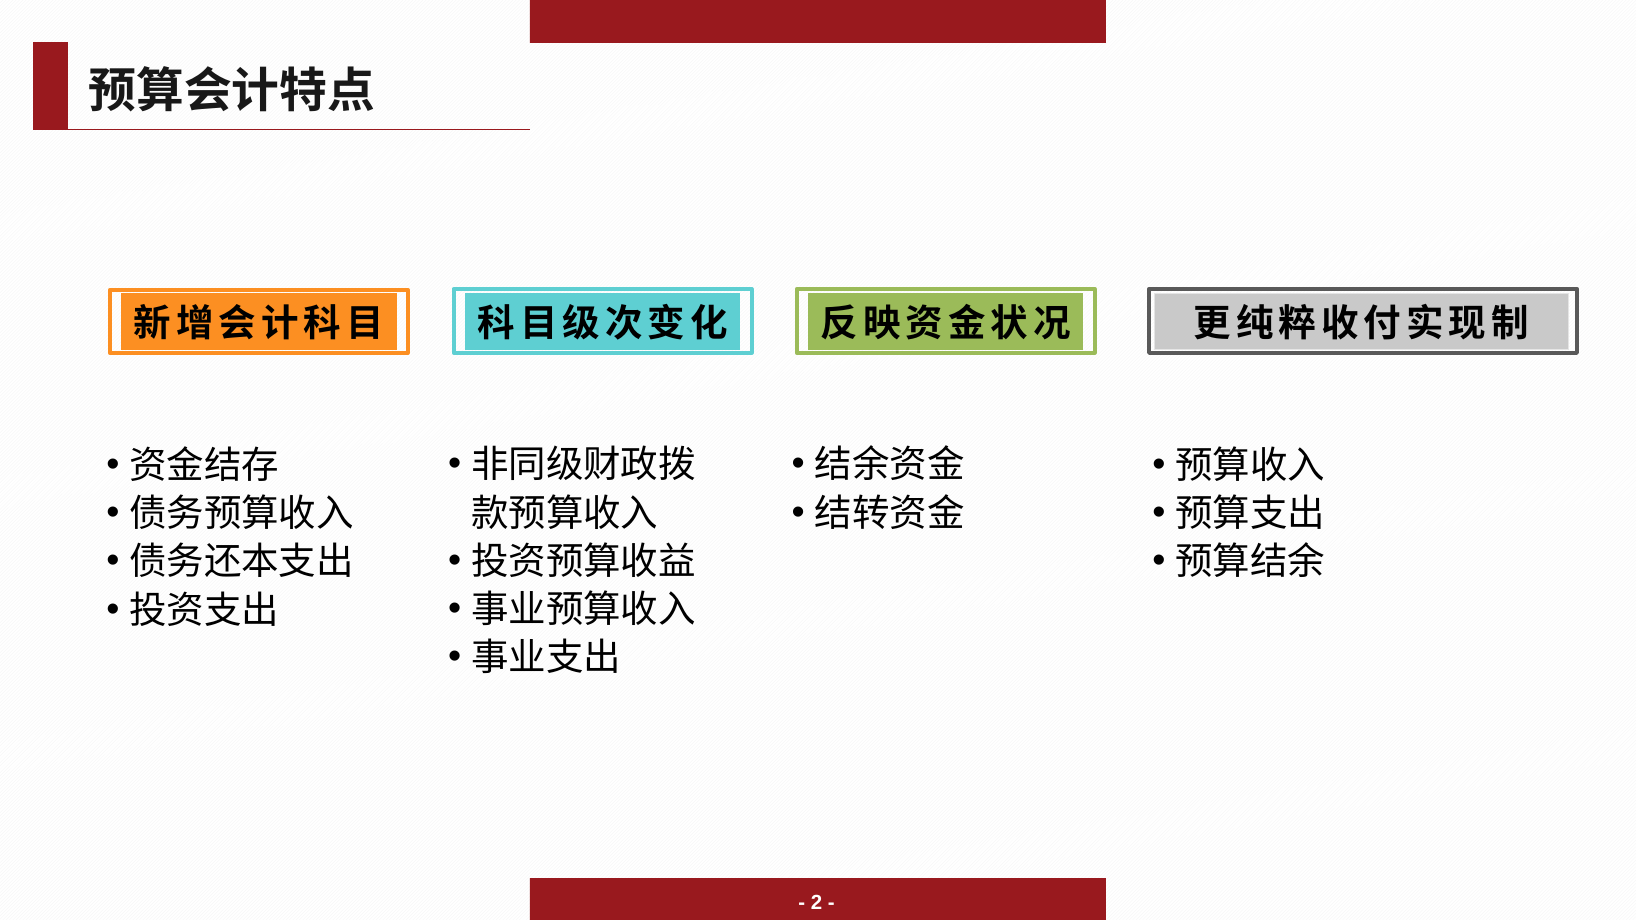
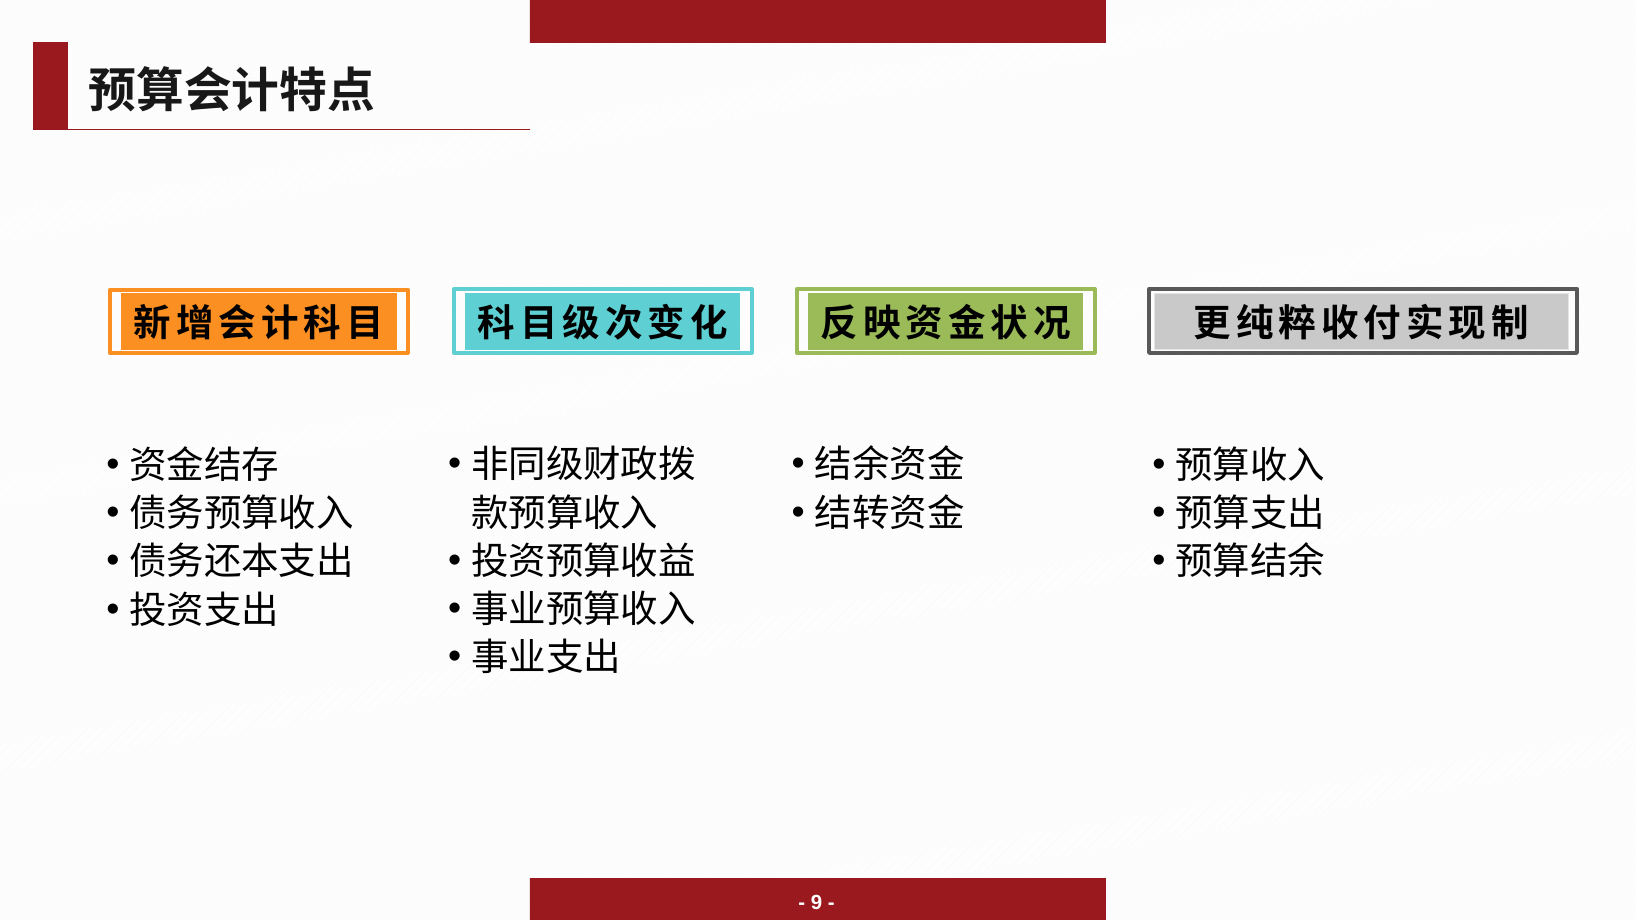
2: 2 -> 9
